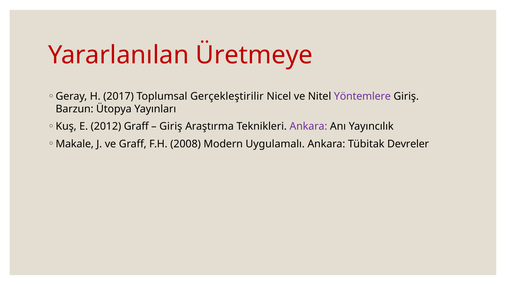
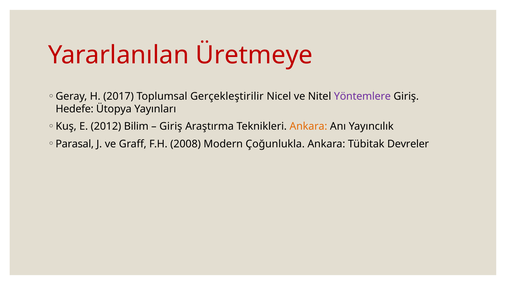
Barzun: Barzun -> Hedefe
2012 Graff: Graff -> Bilim
Ankara at (308, 126) colour: purple -> orange
Makale: Makale -> Parasal
Uygulamalı: Uygulamalı -> Çoğunlukla
